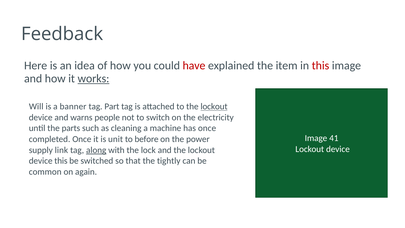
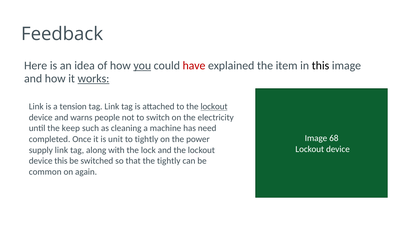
you underline: none -> present
this at (321, 66) colour: red -> black
Will at (36, 107): Will -> Link
banner: banner -> tension
tag Part: Part -> Link
parts: parts -> keep
has once: once -> need
41: 41 -> 68
to before: before -> tightly
along underline: present -> none
